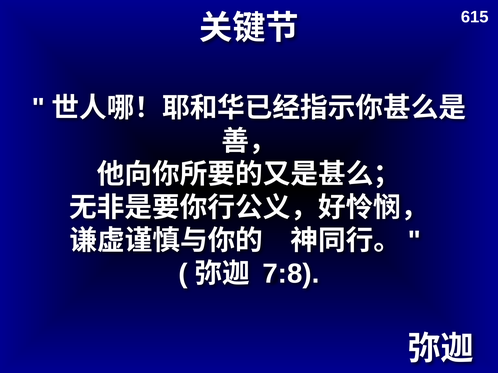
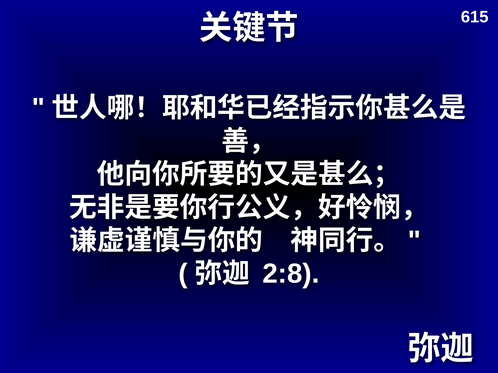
7:8: 7:8 -> 2:8
